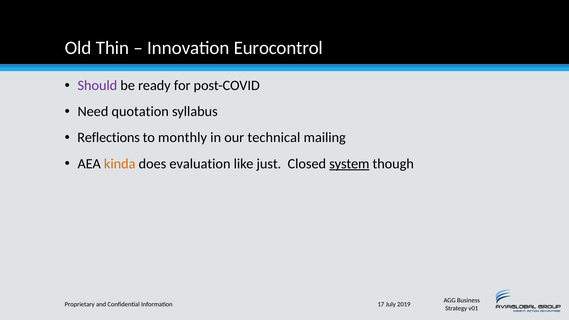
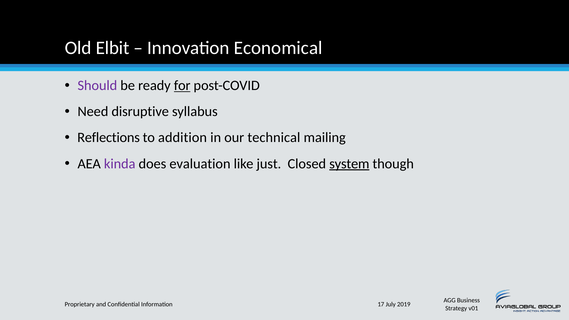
Thin: Thin -> Elbit
Eurocontrol: Eurocontrol -> Economical
for underline: none -> present
quotation: quotation -> disruptive
monthly: monthly -> addition
kinda colour: orange -> purple
